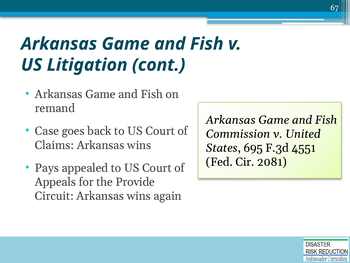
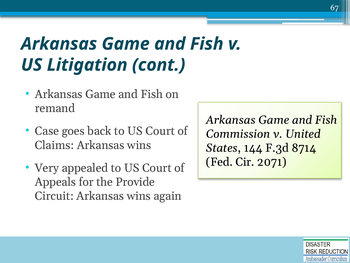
695: 695 -> 144
4551: 4551 -> 8714
2081: 2081 -> 2071
Pays: Pays -> Very
